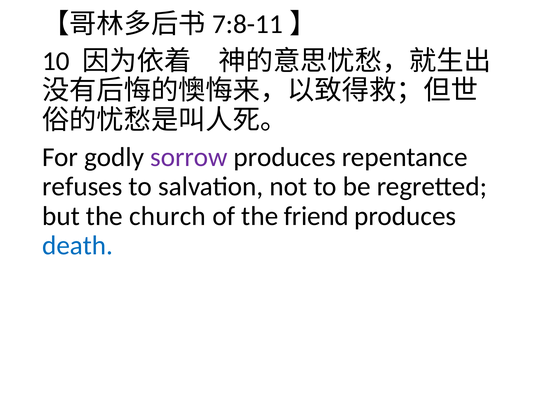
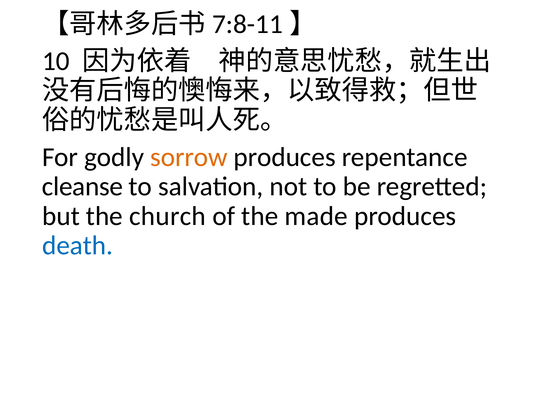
sorrow colour: purple -> orange
refuses: refuses -> cleanse
friend: friend -> made
